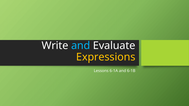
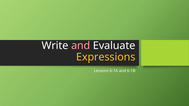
and at (81, 46) colour: light blue -> pink
